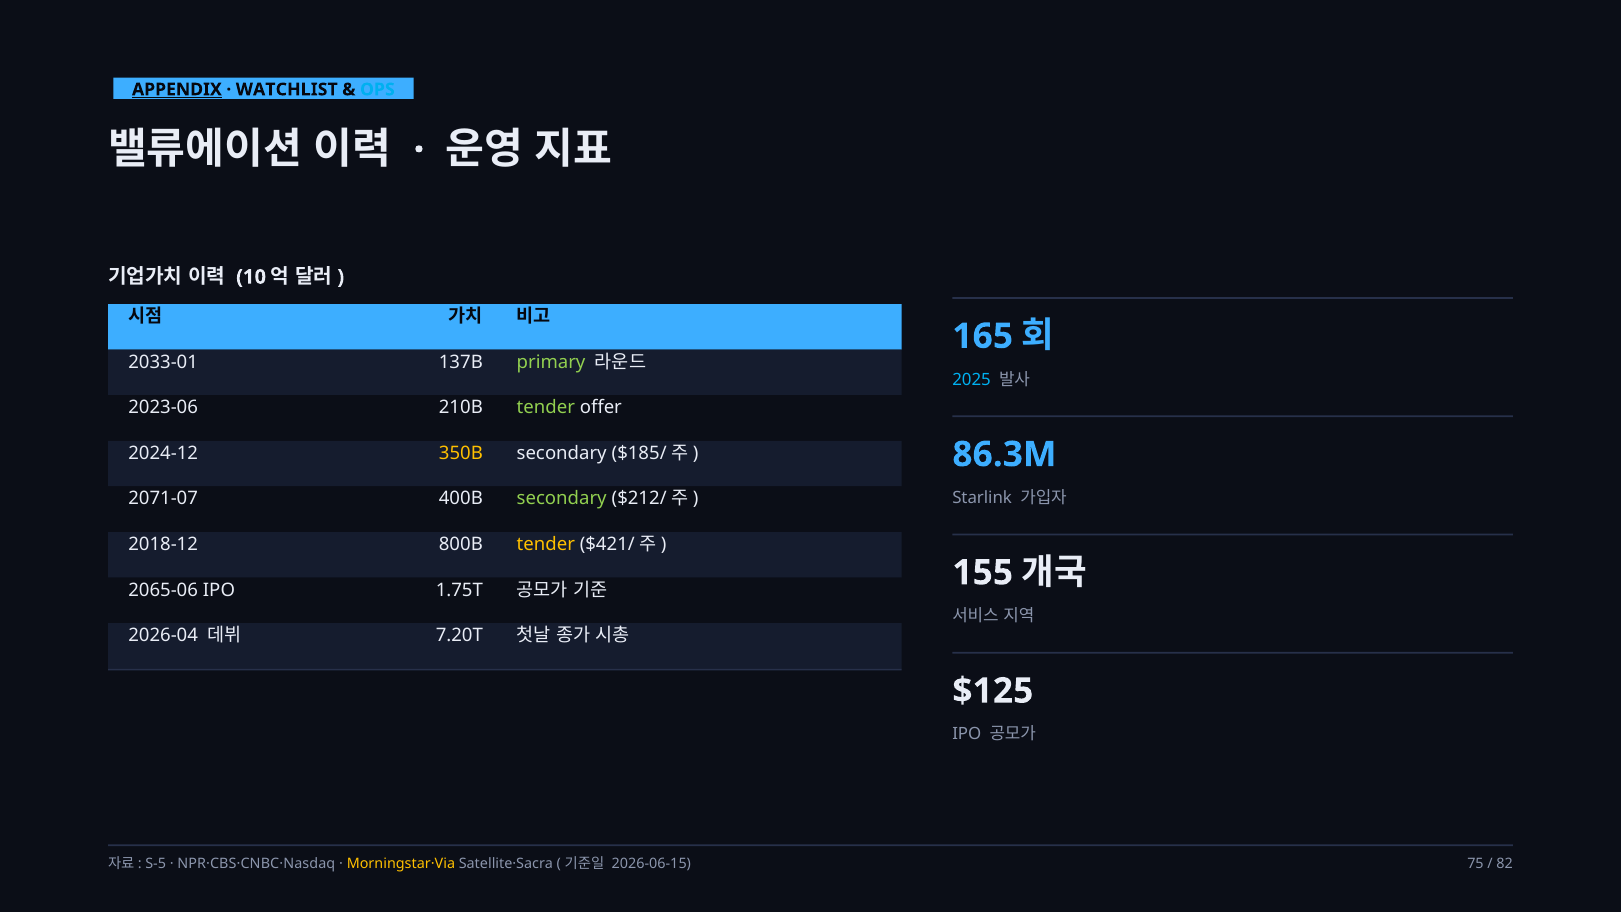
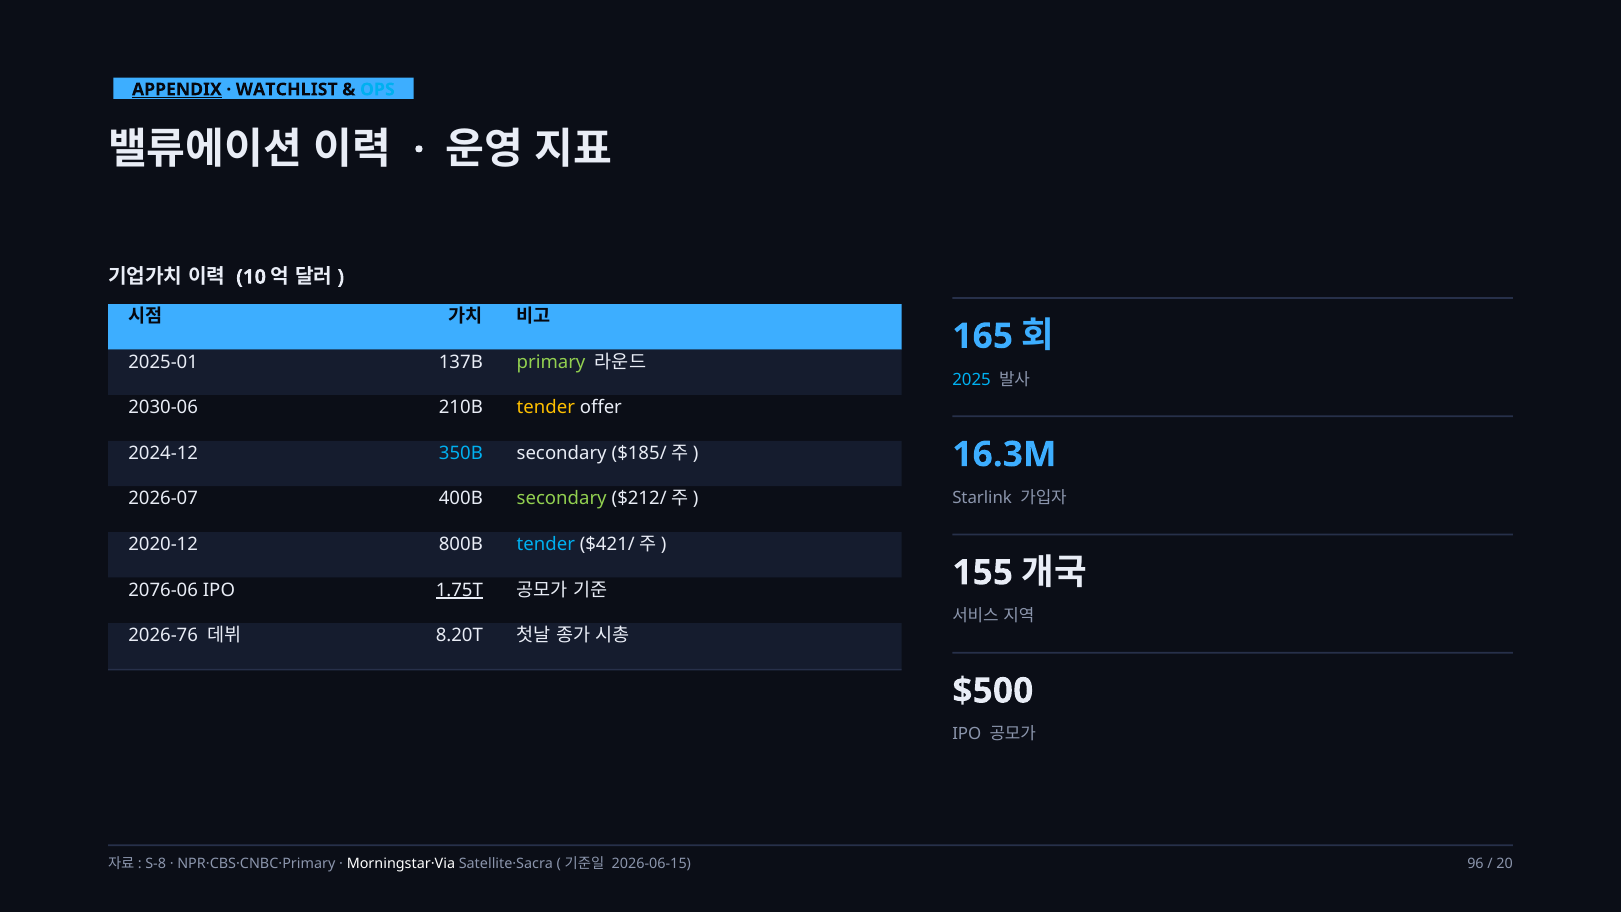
2033-01: 2033-01 -> 2025-01
2023-06: 2023-06 -> 2030-06
tender at (546, 408) colour: light green -> yellow
350B colour: yellow -> light blue
86.3M: 86.3M -> 16.3M
2071-07: 2071-07 -> 2026-07
2018-12: 2018-12 -> 2020-12
tender at (546, 544) colour: yellow -> light blue
2065-06: 2065-06 -> 2076-06
1.75T underline: none -> present
2026-04: 2026-04 -> 2026-76
7.20T: 7.20T -> 8.20T
$125: $125 -> $500
S-5: S-5 -> S-8
NPR·CBS·CNBC·Nasdaq: NPR·CBS·CNBC·Nasdaq -> NPR·CBS·CNBC·Primary
Morningstar·Via colour: yellow -> white
75: 75 -> 96
82: 82 -> 20
